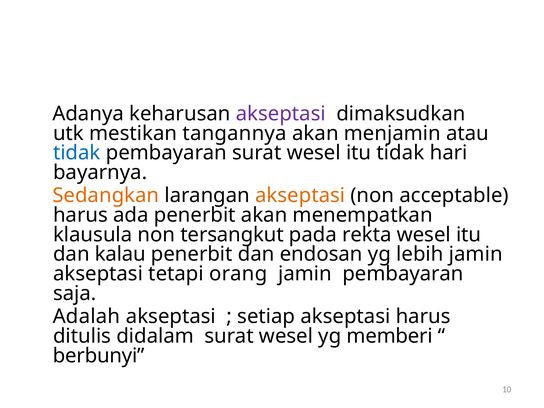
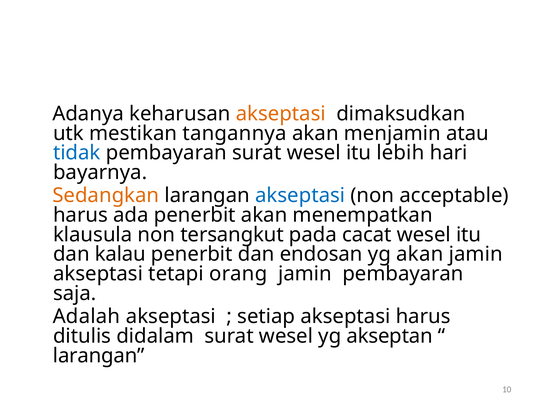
akseptasi at (281, 114) colour: purple -> orange
itu tidak: tidak -> lebih
akseptasi at (300, 195) colour: orange -> blue
rekta: rekta -> cacat
yg lebih: lebih -> akan
memberi: memberi -> akseptan
berbunyi at (99, 356): berbunyi -> larangan
